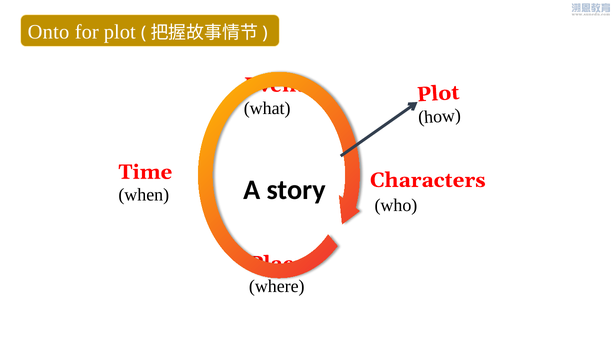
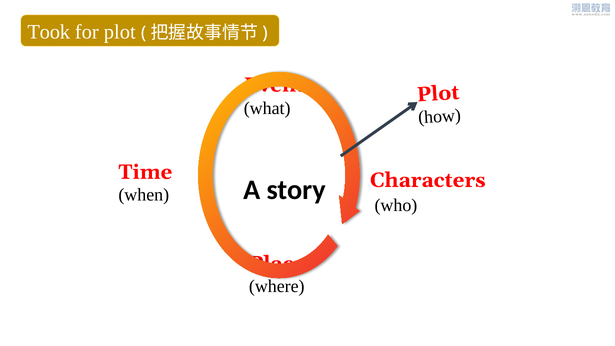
Onto: Onto -> Took
